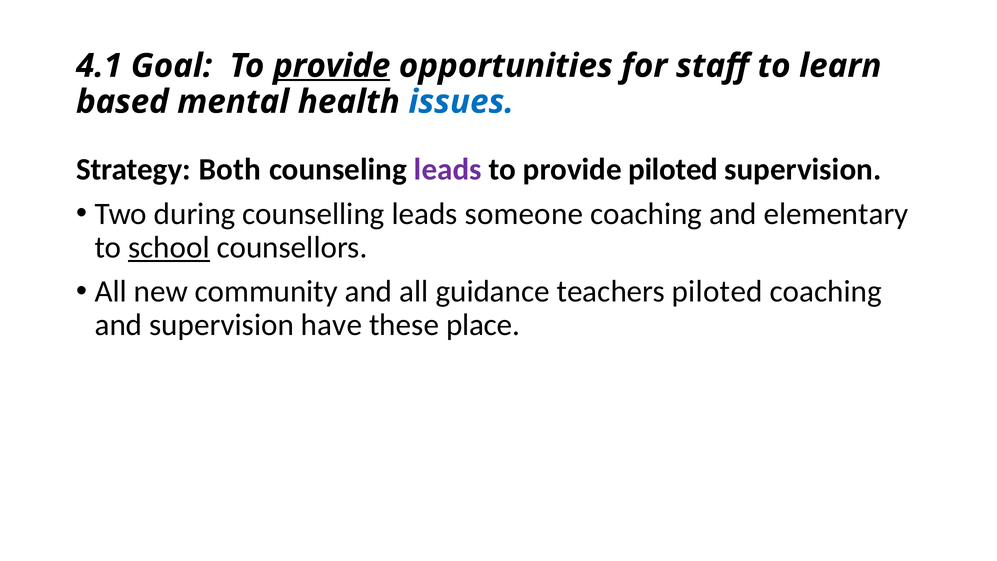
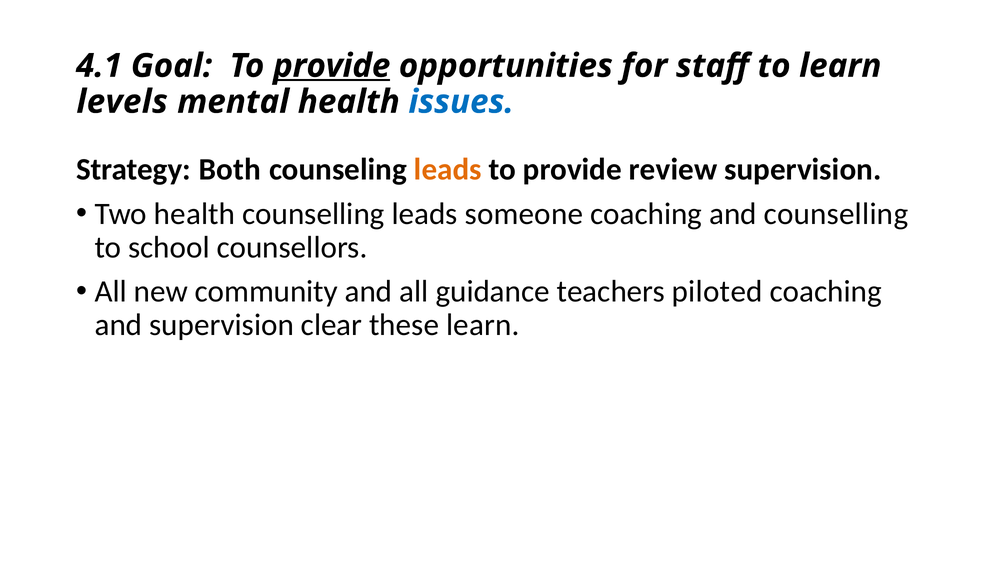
based: based -> levels
leads at (448, 170) colour: purple -> orange
provide piloted: piloted -> review
Two during: during -> health
and elementary: elementary -> counselling
school underline: present -> none
have: have -> clear
these place: place -> learn
